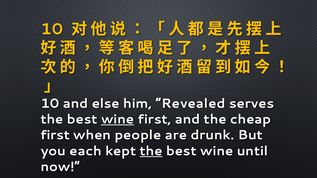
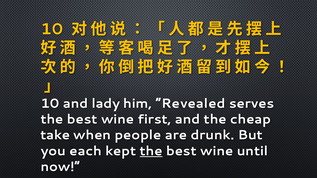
else: else -> lady
wine at (118, 119) underline: present -> none
first at (55, 135): first -> take
